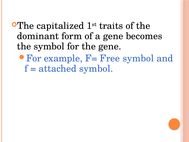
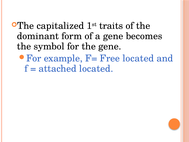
Free symbol: symbol -> located
attached symbol: symbol -> located
